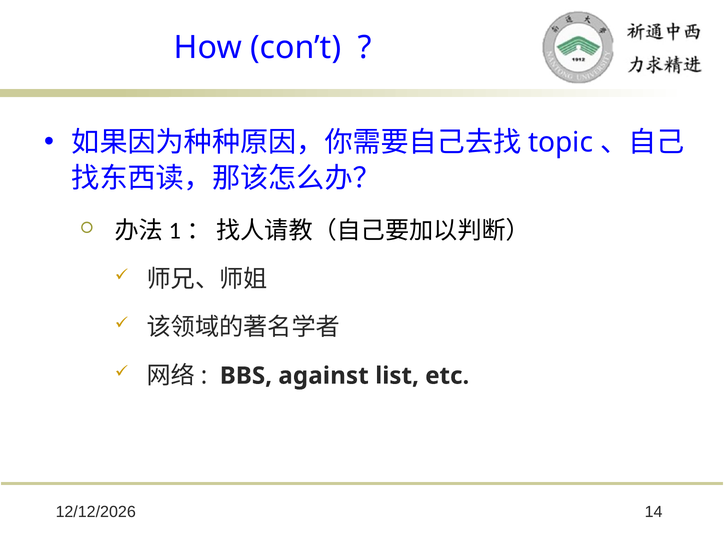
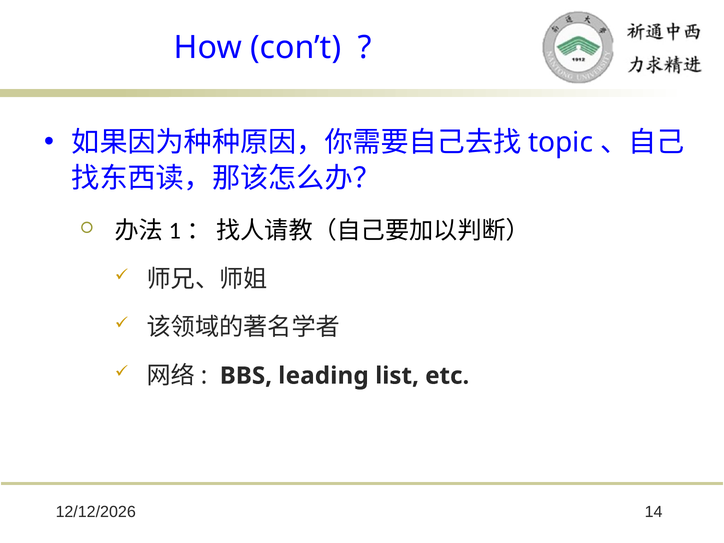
against: against -> leading
